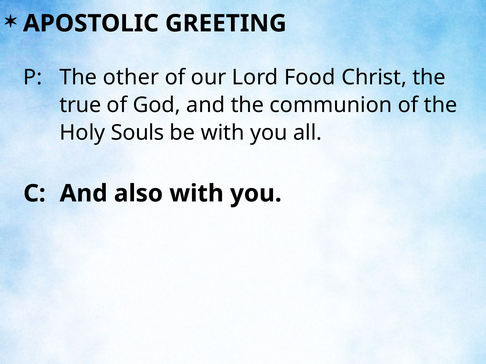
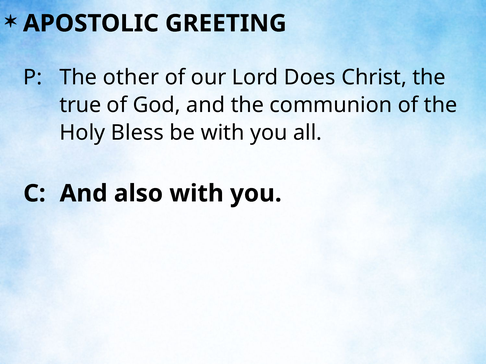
Food: Food -> Does
Souls: Souls -> Bless
